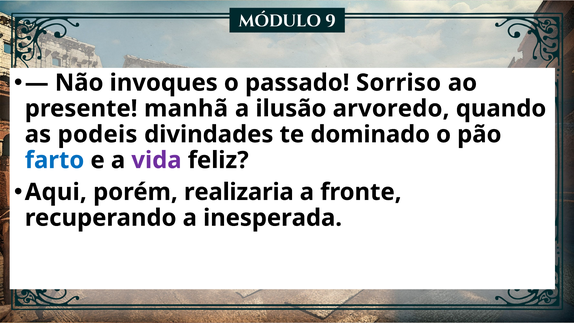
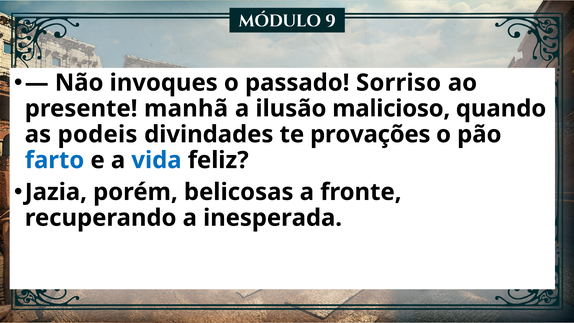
arvoredo: arvoredo -> malicioso
dominado: dominado -> provações
vida colour: purple -> blue
Aqui: Aqui -> Jazia
realizaria: realizaria -> belicosas
